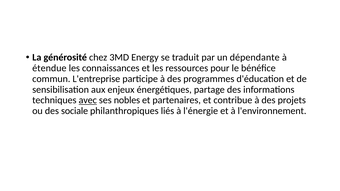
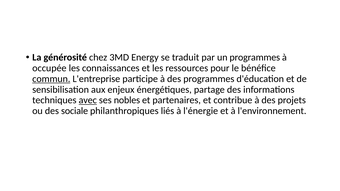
un dépendante: dépendante -> programmes
étendue: étendue -> occupée
commun underline: none -> present
